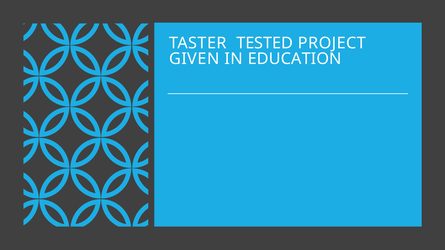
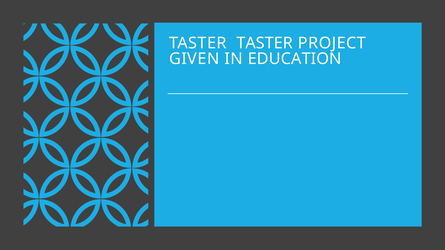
TASTER TESTED: TESTED -> TASTER
